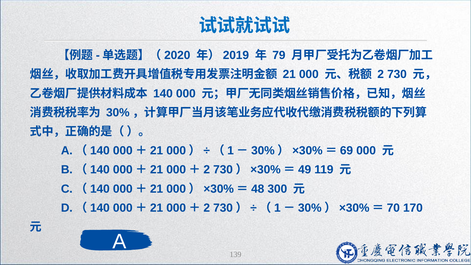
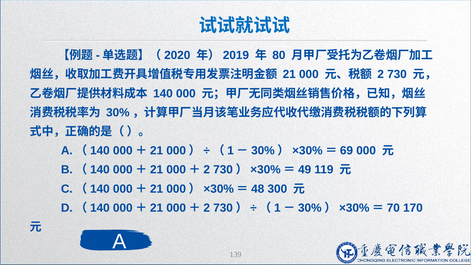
79: 79 -> 80
